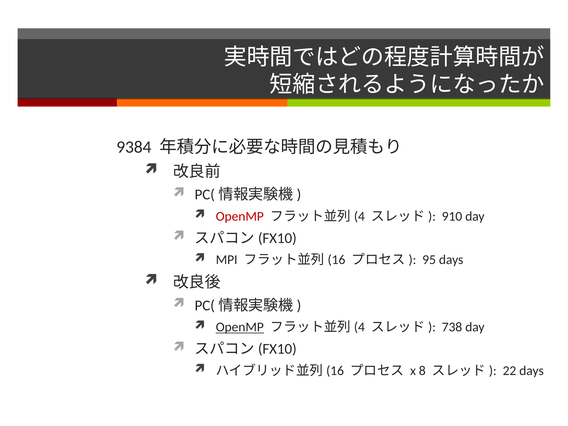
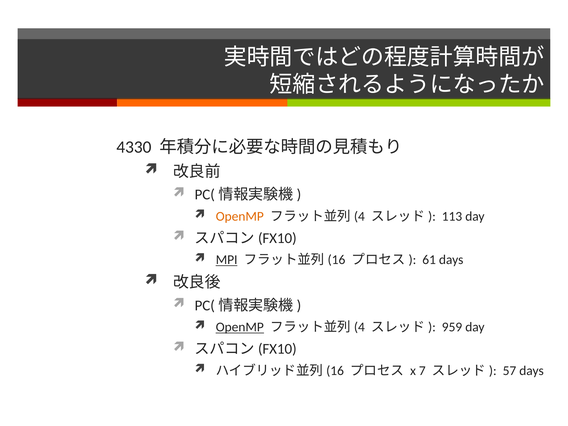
9384: 9384 -> 4330
OpenMP at (240, 216) colour: red -> orange
910: 910 -> 113
MPI underline: none -> present
95: 95 -> 61
738: 738 -> 959
8: 8 -> 7
22: 22 -> 57
